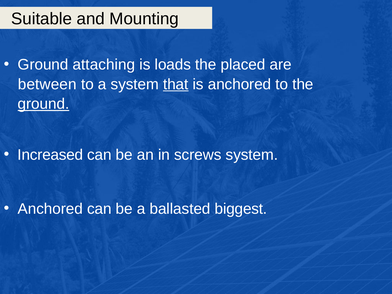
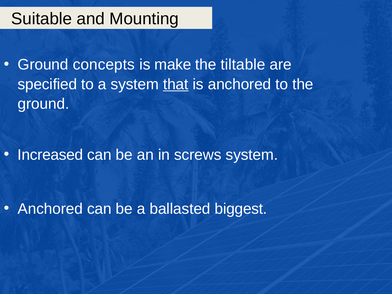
attaching: attaching -> concepts
loads: loads -> make
placed: placed -> tiltable
between: between -> specified
ground at (43, 104) underline: present -> none
